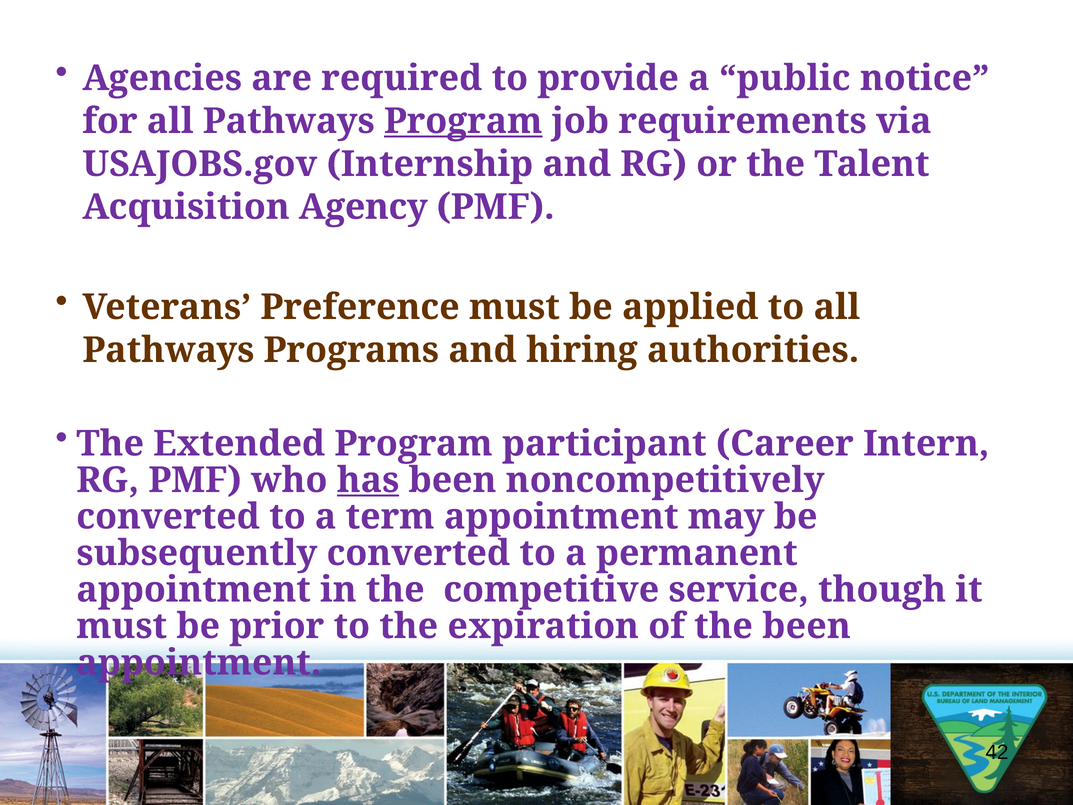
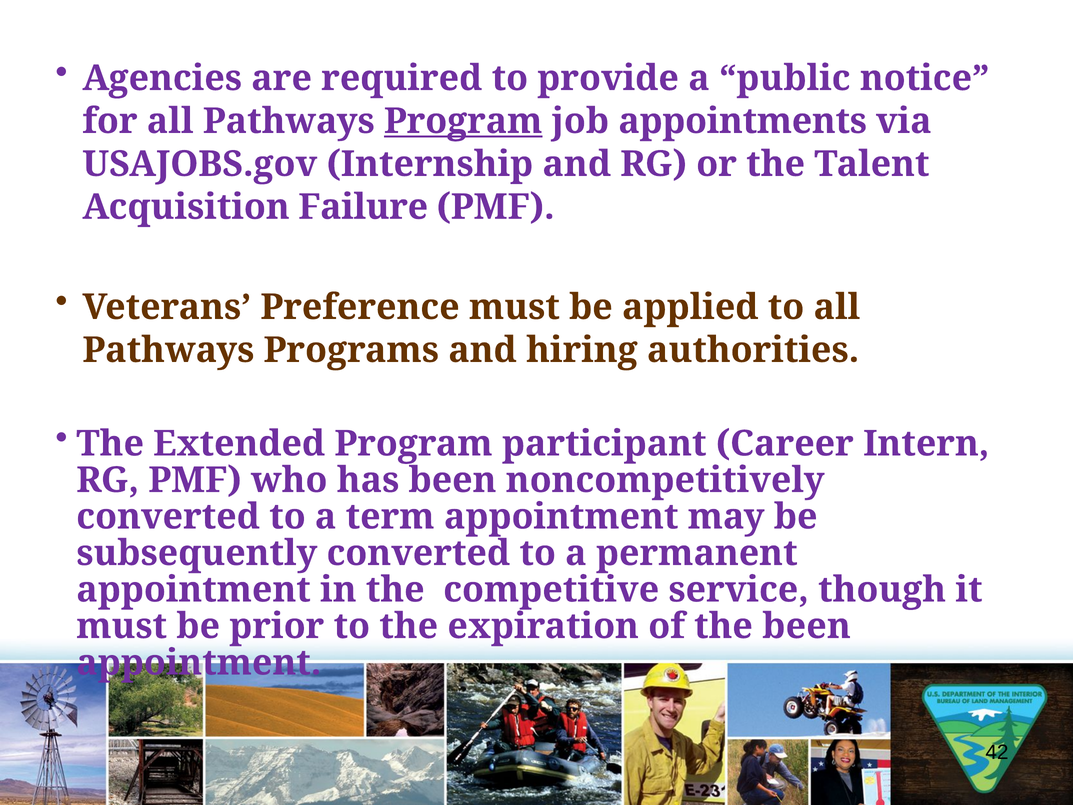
requirements: requirements -> appointments
Agency: Agency -> Failure
has underline: present -> none
